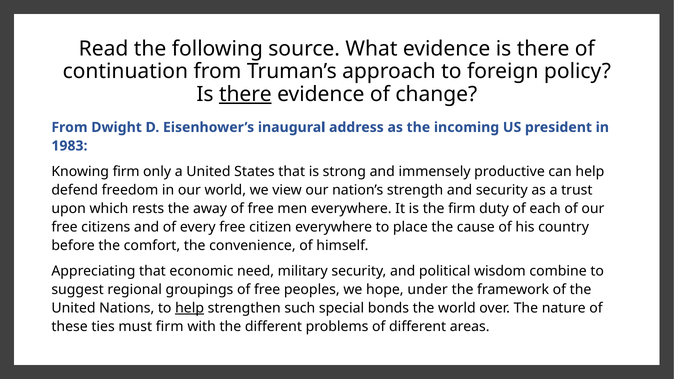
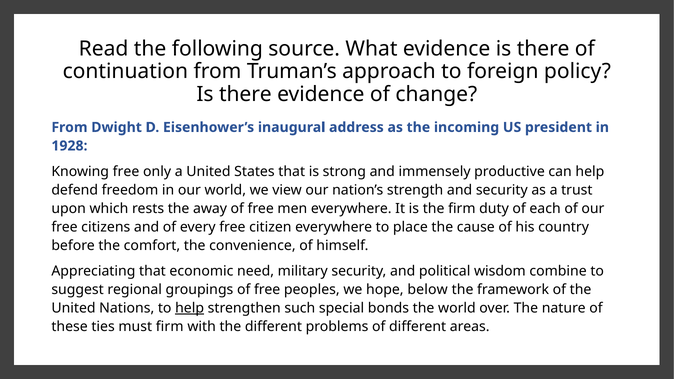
there at (245, 94) underline: present -> none
1983: 1983 -> 1928
Knowing firm: firm -> free
under: under -> below
